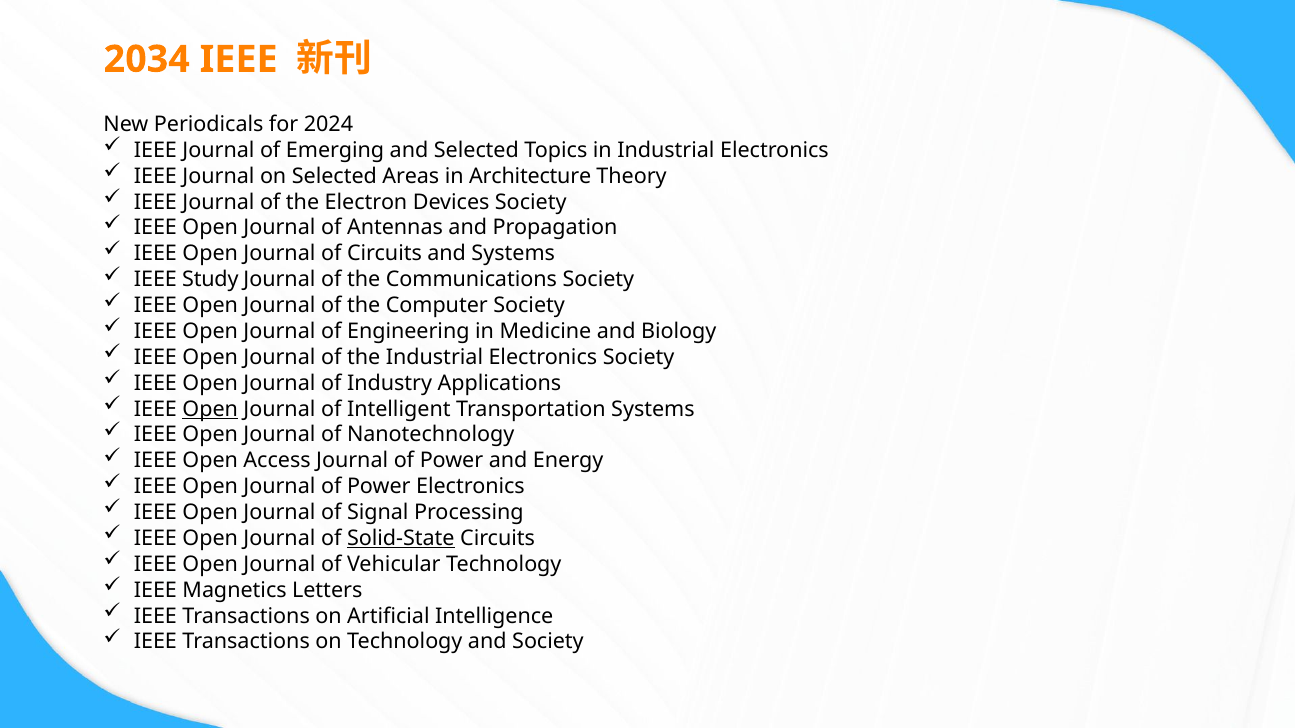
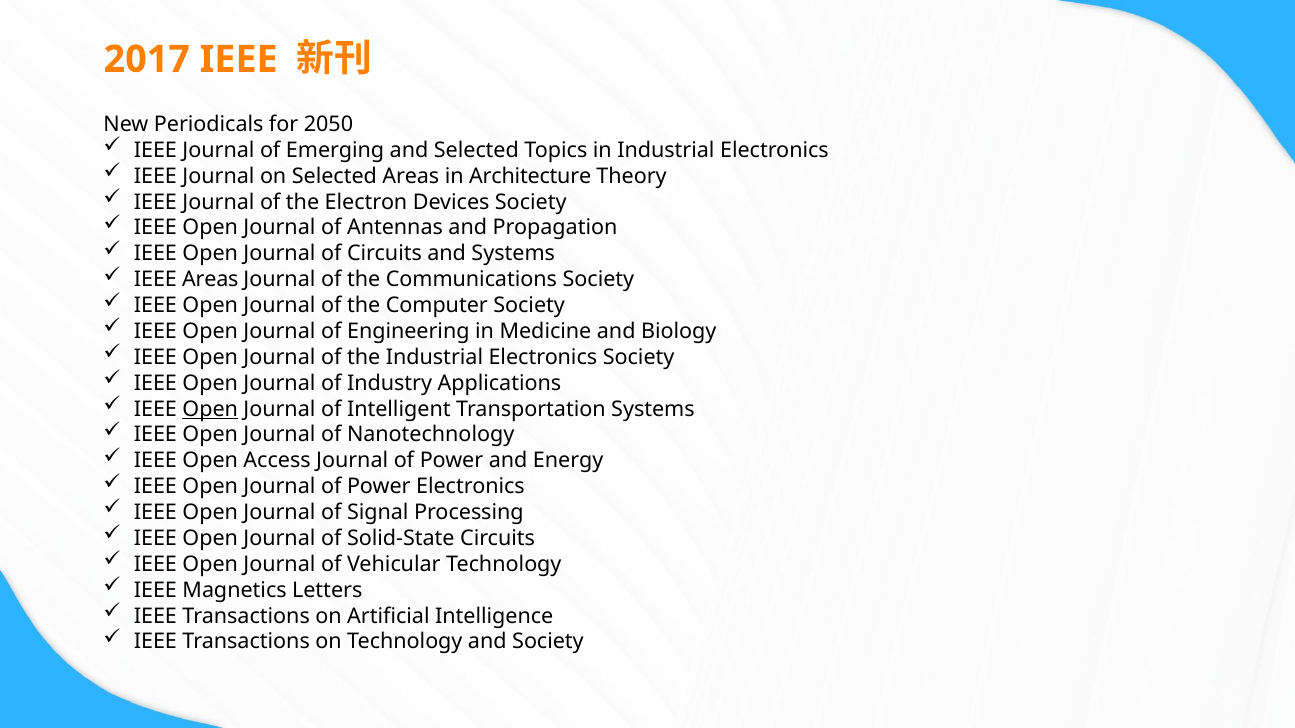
2034: 2034 -> 2017
2024: 2024 -> 2050
IEEE Study: Study -> Areas
Solid-State underline: present -> none
